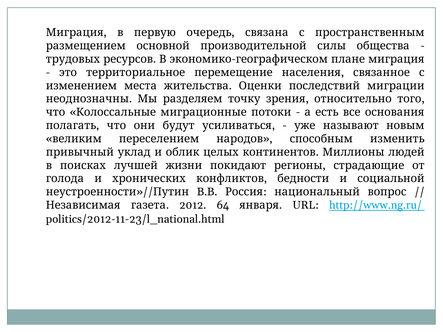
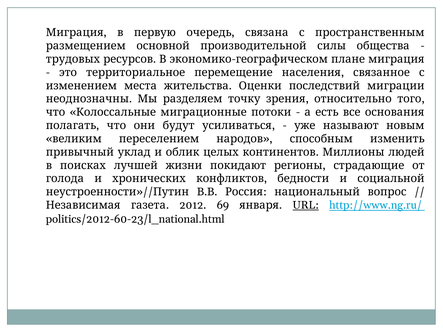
64: 64 -> 69
URL underline: none -> present
politics/2012-11-23/l_national.html: politics/2012-11-23/l_national.html -> politics/2012-60-23/l_national.html
